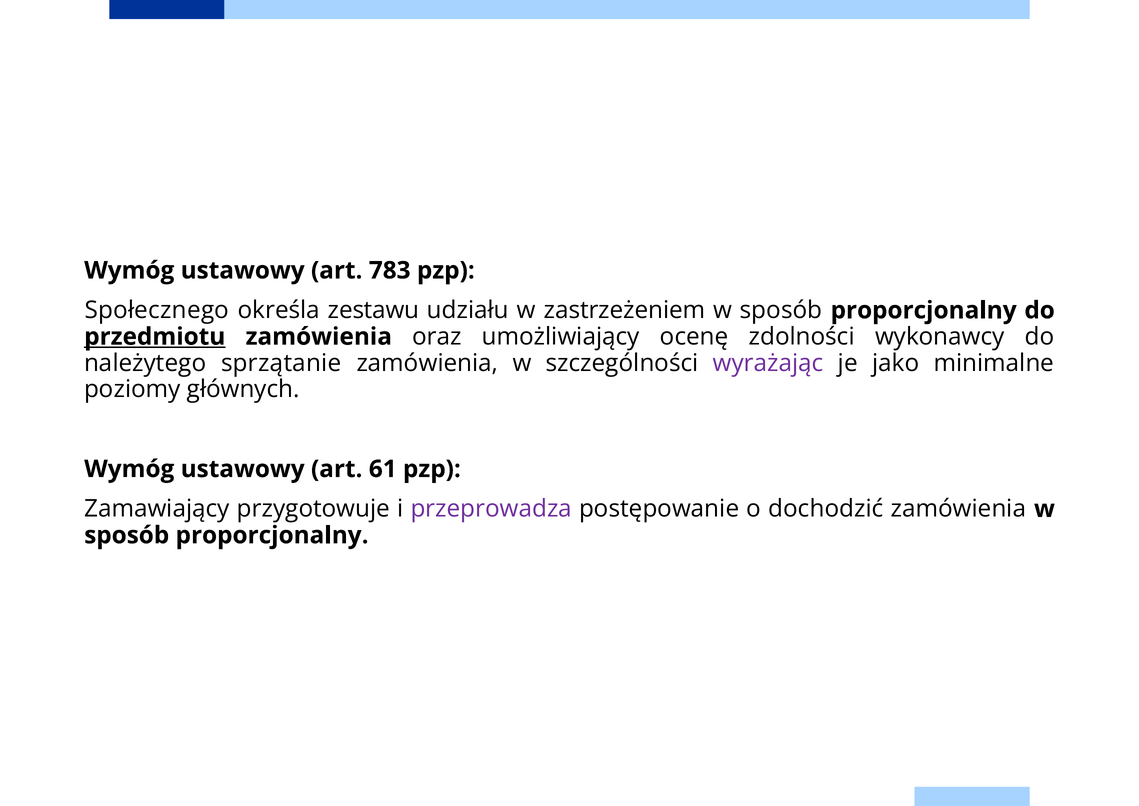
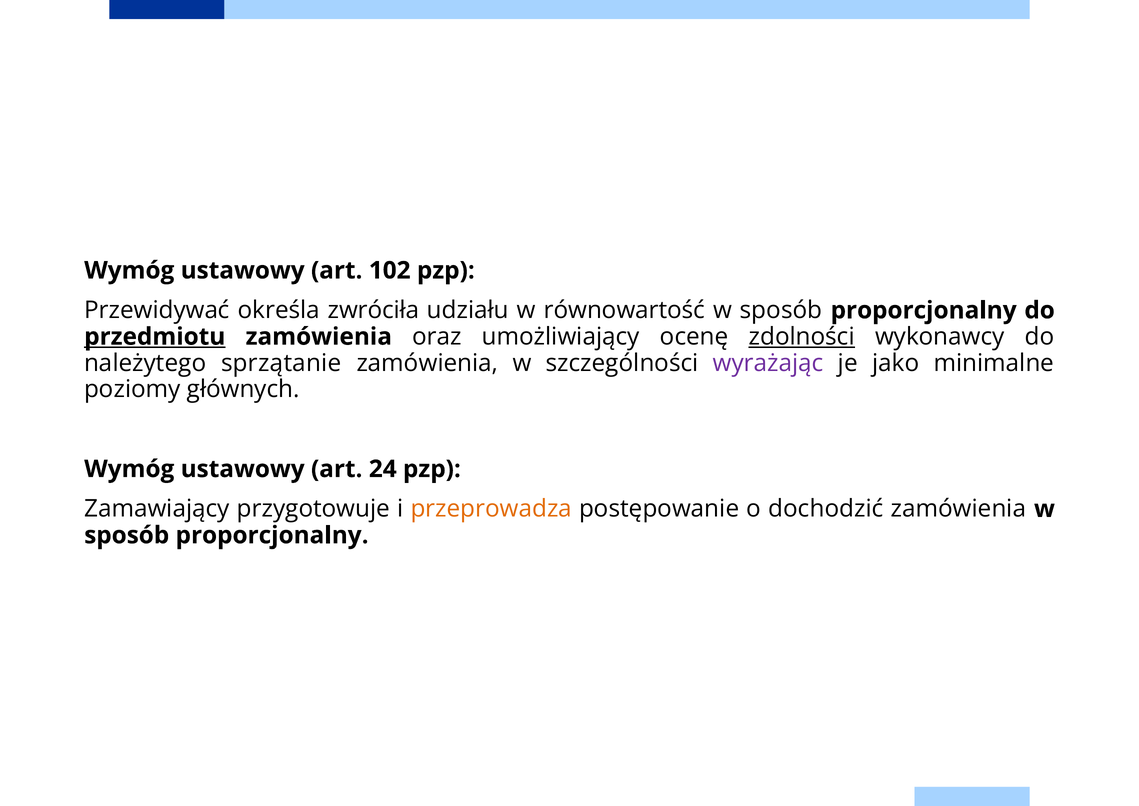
783: 783 -> 102
Społecznego: Społecznego -> Przewidywać
zestawu: zestawu -> zwróciła
zastrzeżeniem: zastrzeżeniem -> równowartość
zdolności underline: none -> present
61: 61 -> 24
przeprowadza colour: purple -> orange
